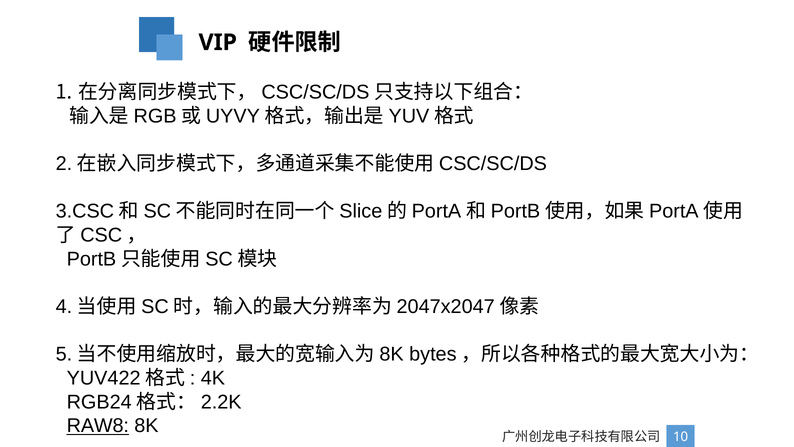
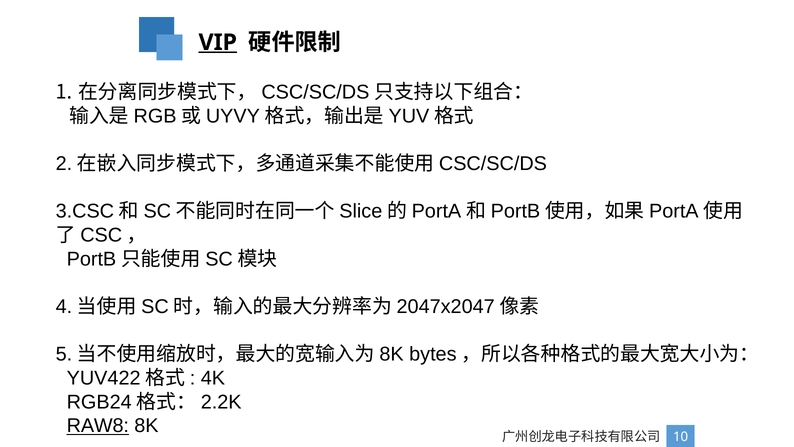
VIP underline: none -> present
